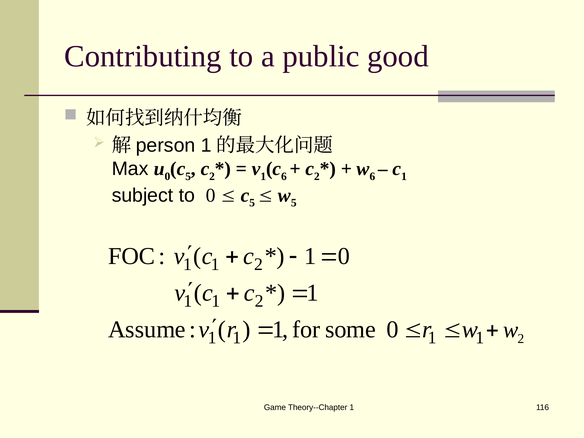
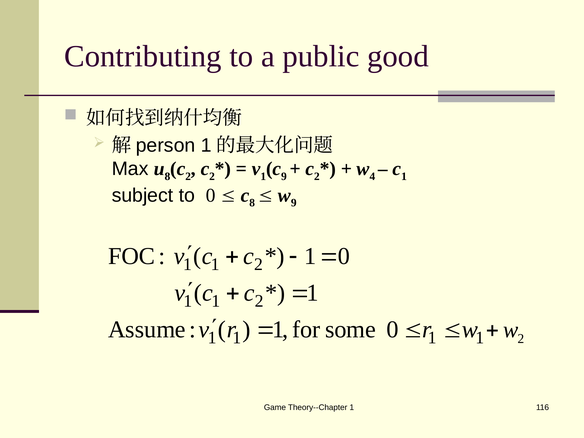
0 at (167, 176): 0 -> 8
5 at (188, 176): 5 -> 2
6 at (284, 176): 6 -> 9
6 at (372, 176): 6 -> 4
5 at (252, 203): 5 -> 8
5 at (294, 203): 5 -> 9
